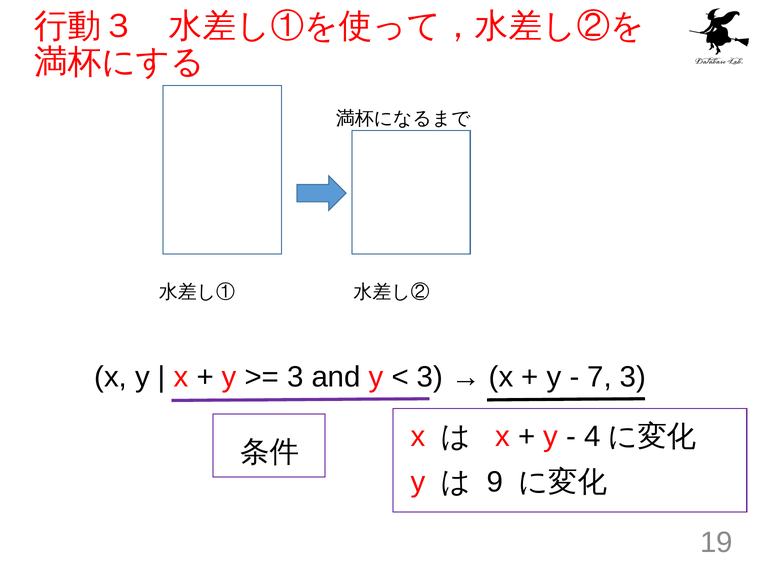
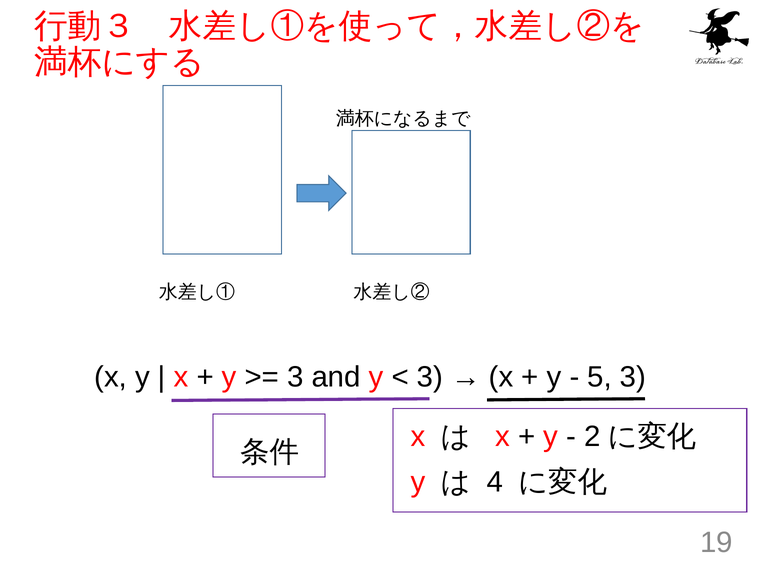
7: 7 -> 5
4: 4 -> 2
9: 9 -> 4
